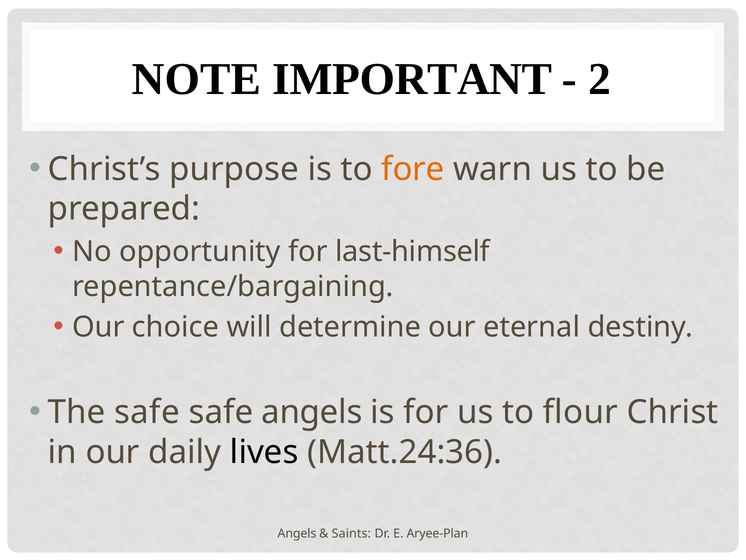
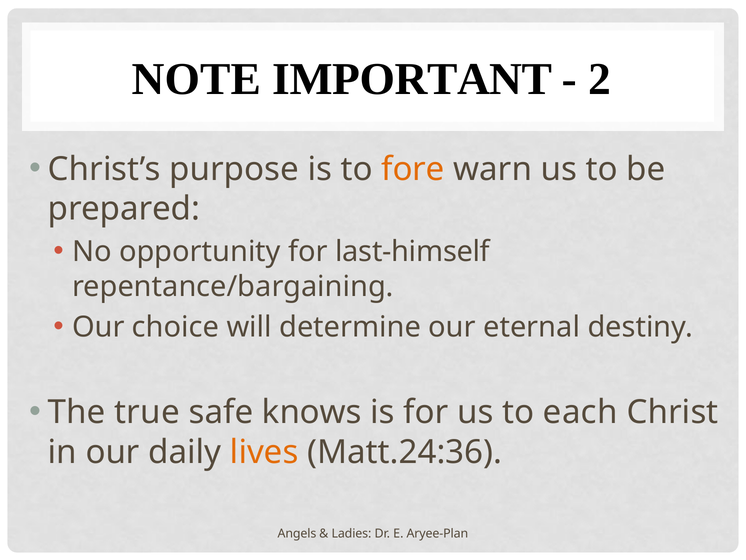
The safe: safe -> true
safe angels: angels -> knows
flour: flour -> each
lives colour: black -> orange
Saints: Saints -> Ladies
